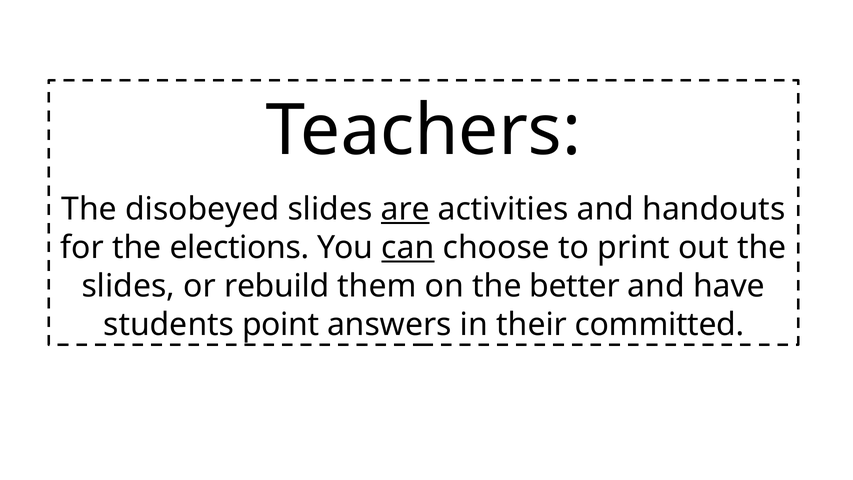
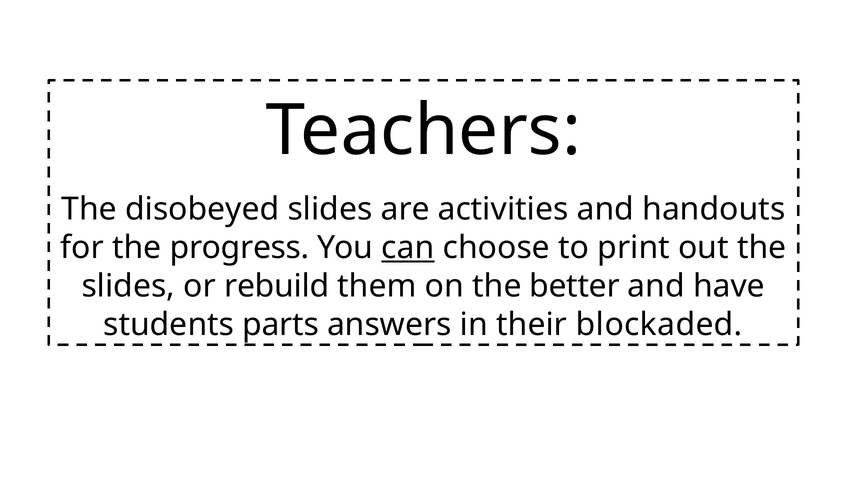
are underline: present -> none
elections: elections -> progress
point: point -> parts
committed: committed -> blockaded
